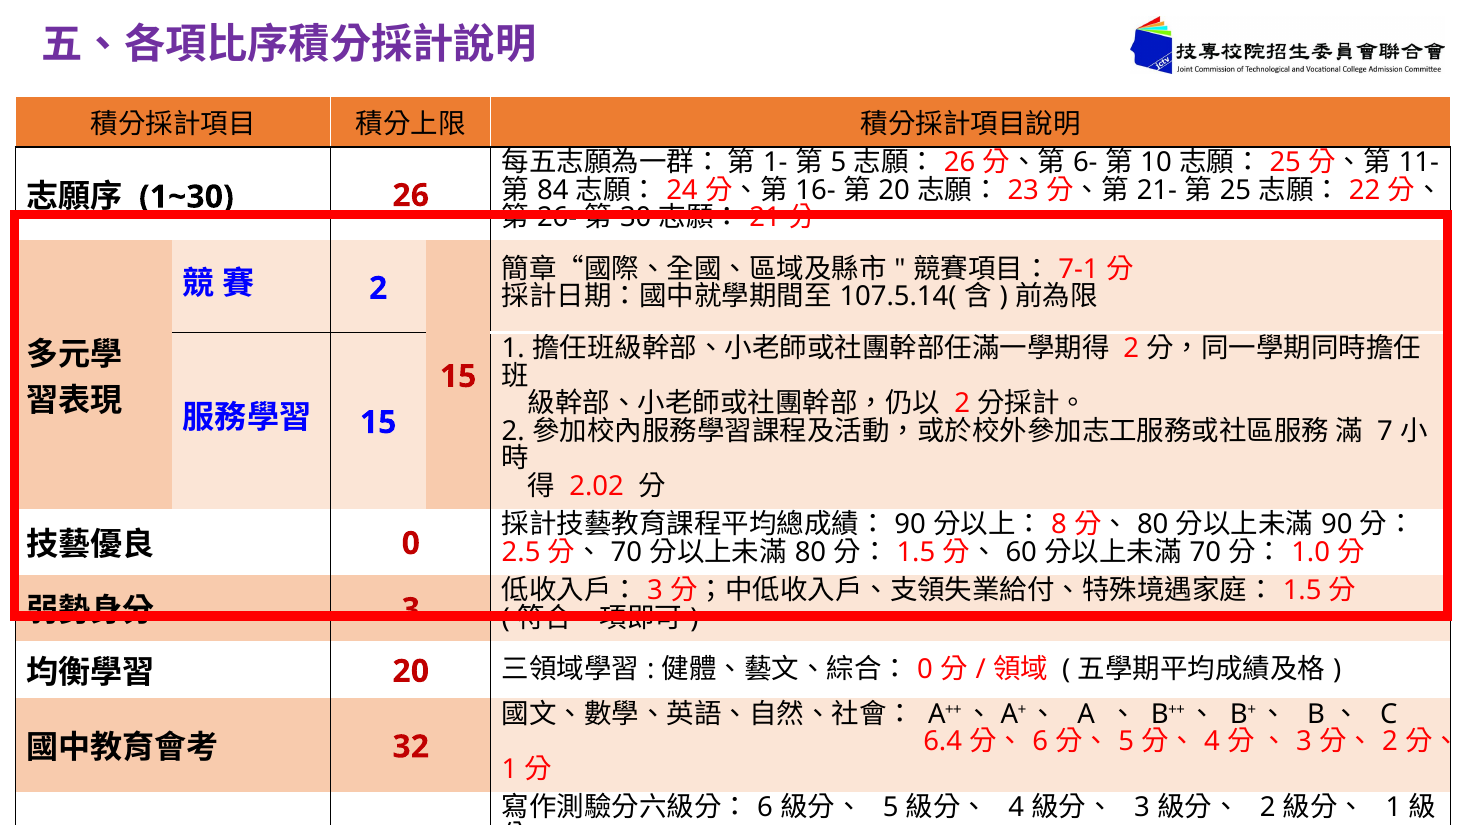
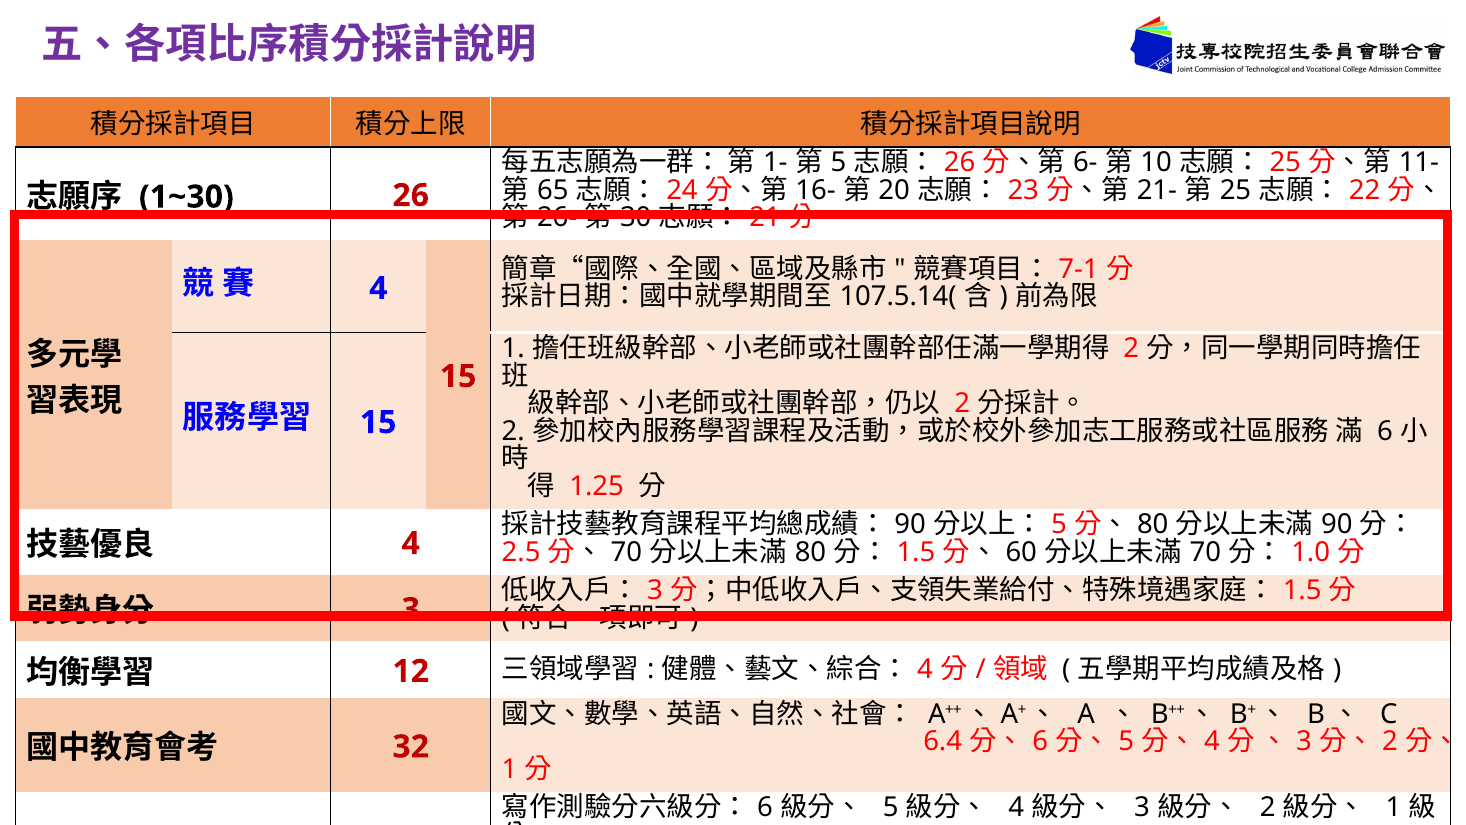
84: 84 -> 65
2 at (378, 288): 2 -> 4
7 at (1385, 431): 7 -> 6
2.02: 2.02 -> 1.25
8 at (1059, 524): 8 -> 5
0 at (411, 543): 0 -> 4
20 at (411, 671): 20 -> 12
0 at (925, 669): 0 -> 4
